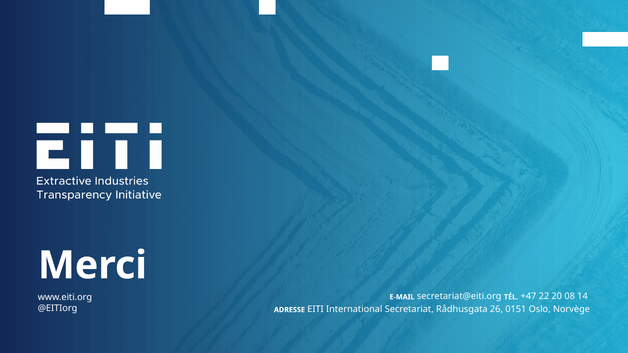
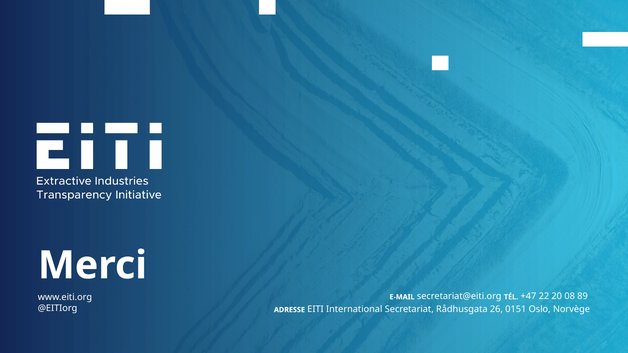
14: 14 -> 89
